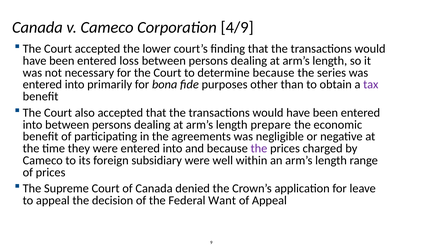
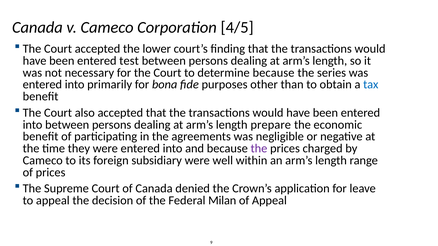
4/9: 4/9 -> 4/5
loss: loss -> test
tax colour: purple -> blue
Want: Want -> Milan
